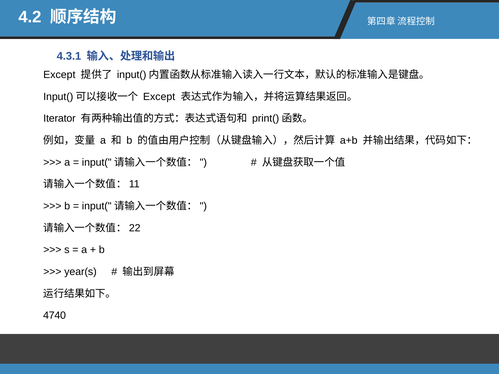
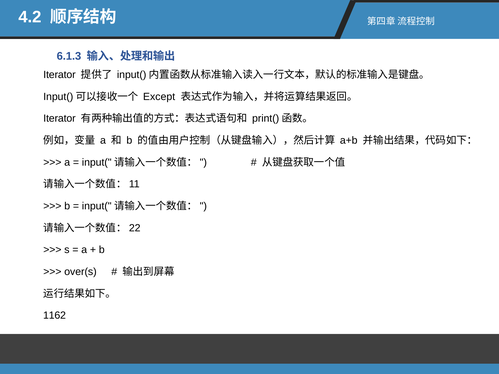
4.3.1: 4.3.1 -> 6.1.3
Except at (59, 75): Except -> Iterator
year(s: year(s -> over(s
4740: 4740 -> 1162
